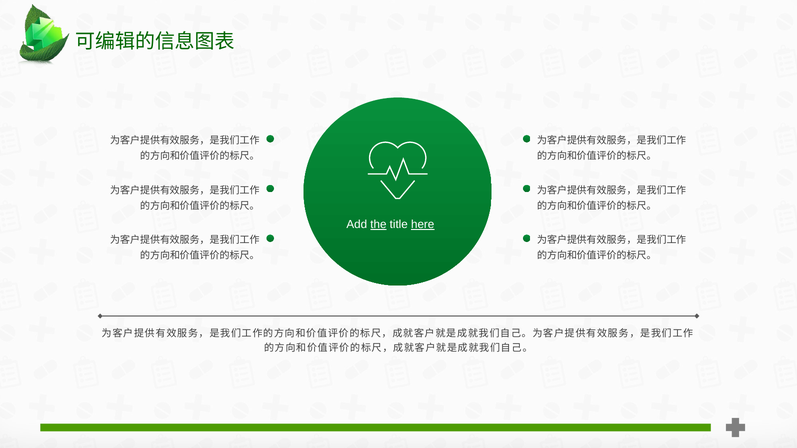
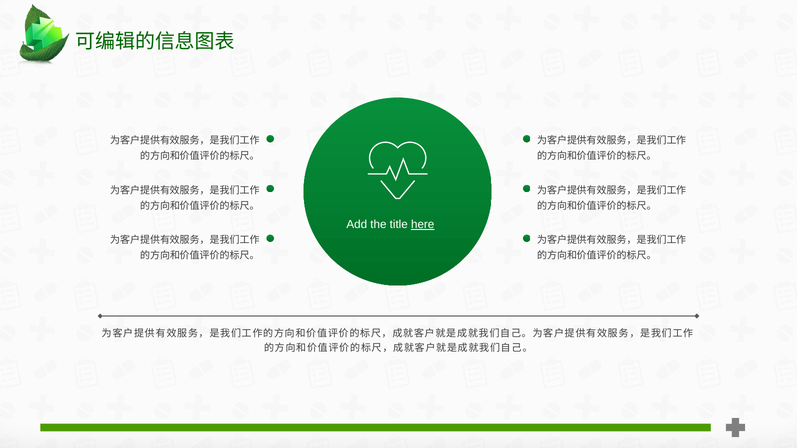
the underline: present -> none
